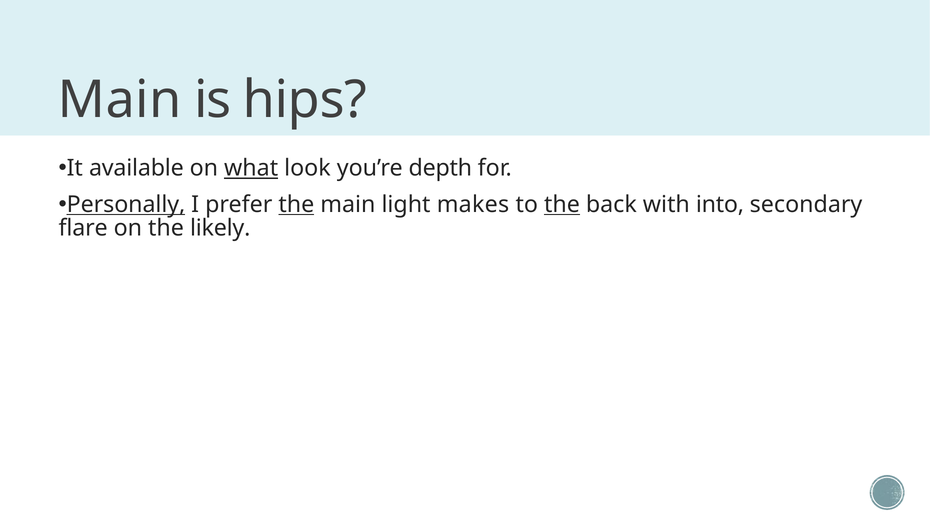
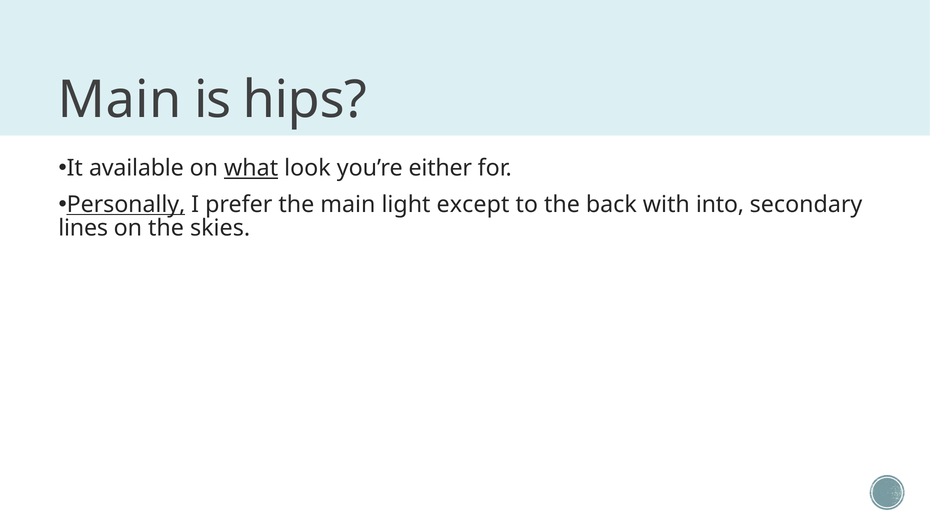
depth: depth -> either
the at (296, 205) underline: present -> none
makes: makes -> except
the at (562, 205) underline: present -> none
flare: flare -> lines
likely: likely -> skies
